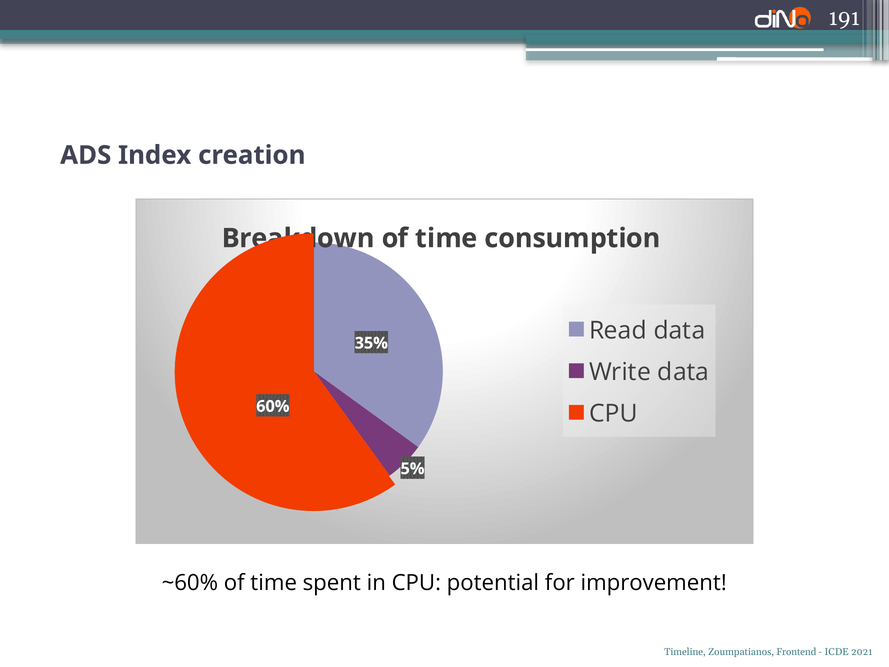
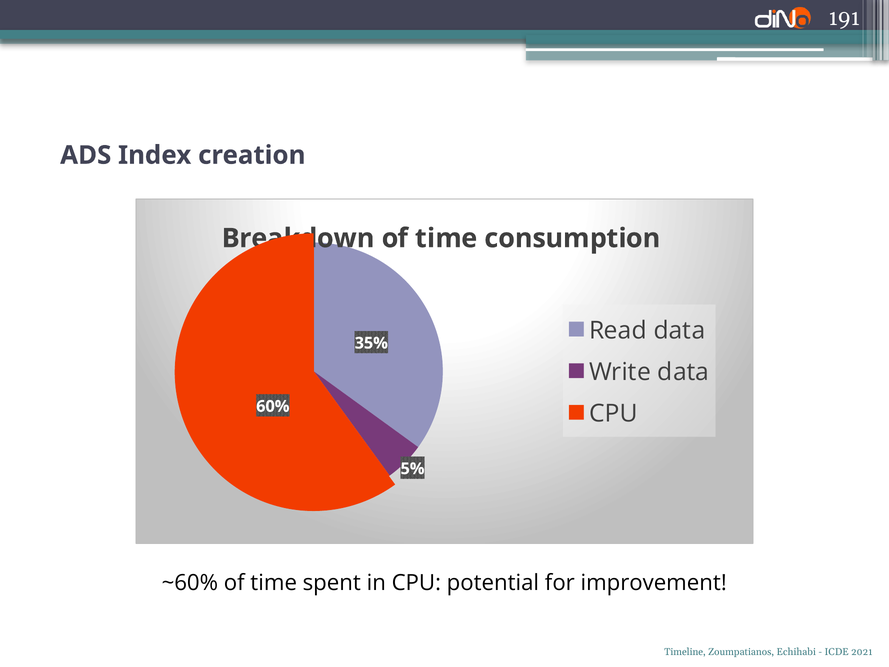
Frontend: Frontend -> Echihabi
